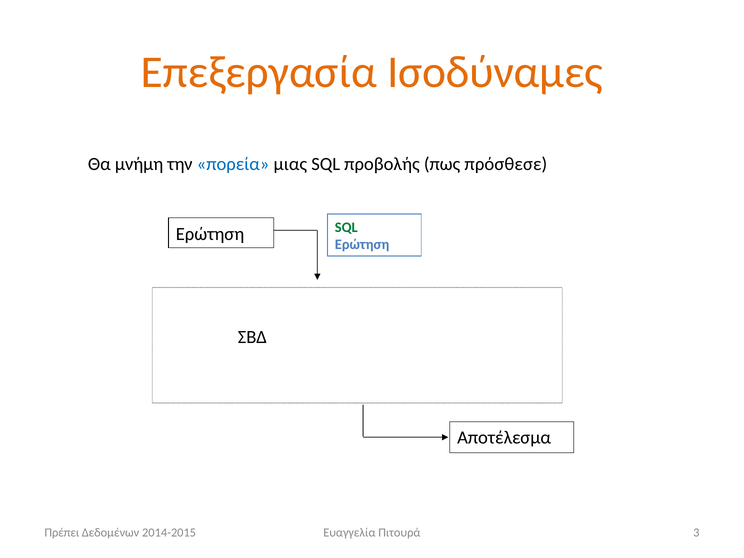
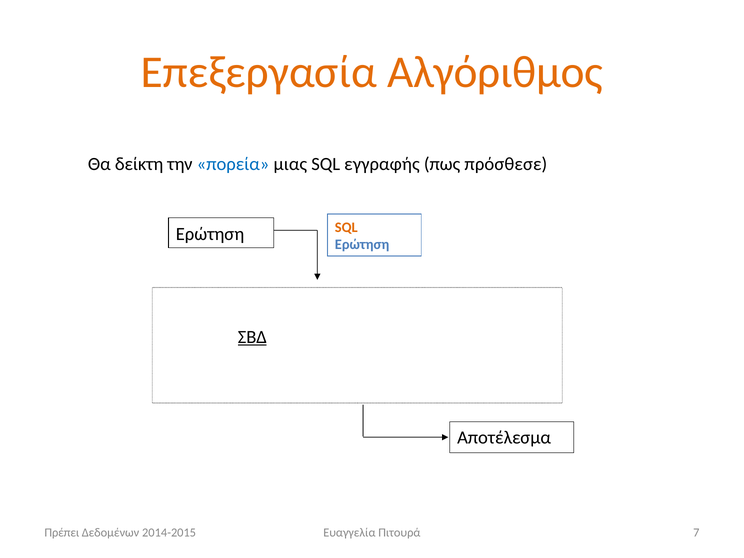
Ισοδύναμες: Ισοδύναμες -> Αλγόριθμος
μνήμη: μνήμη -> δείκτη
προβολής: προβολής -> εγγραφής
SQL at (346, 227) colour: green -> orange
ΣΒΔ underline: none -> present
3: 3 -> 7
